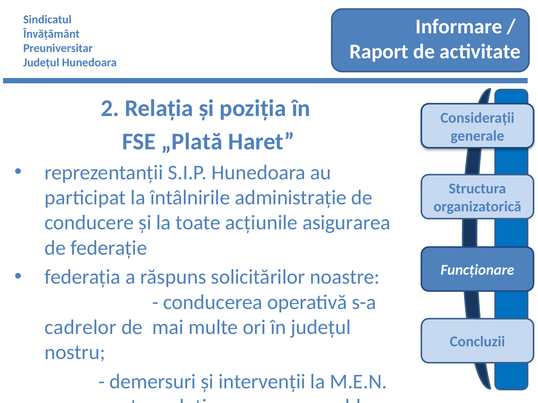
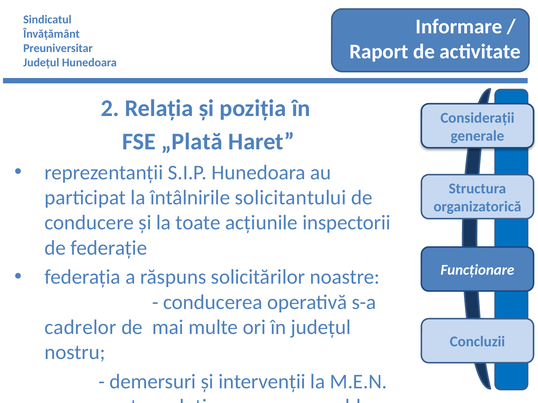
administrație: administrație -> solicitantului
asigurarea: asigurarea -> inspectorii
